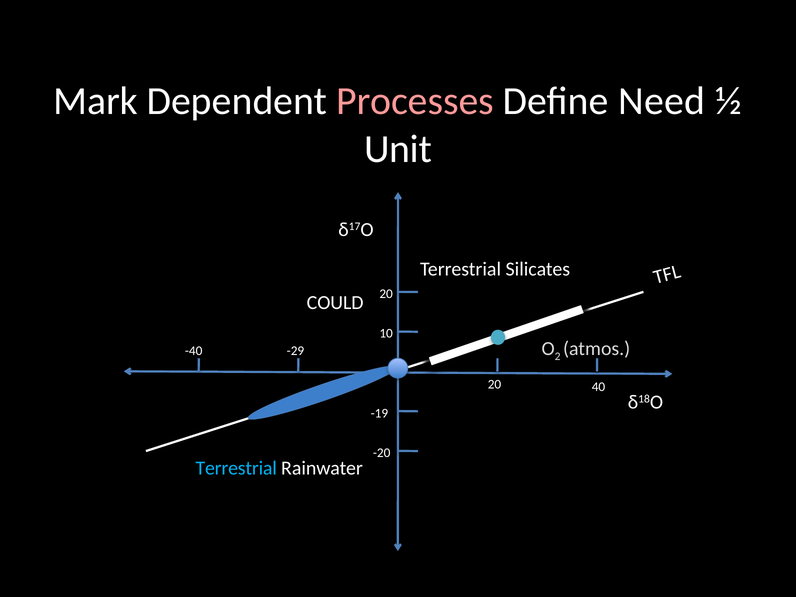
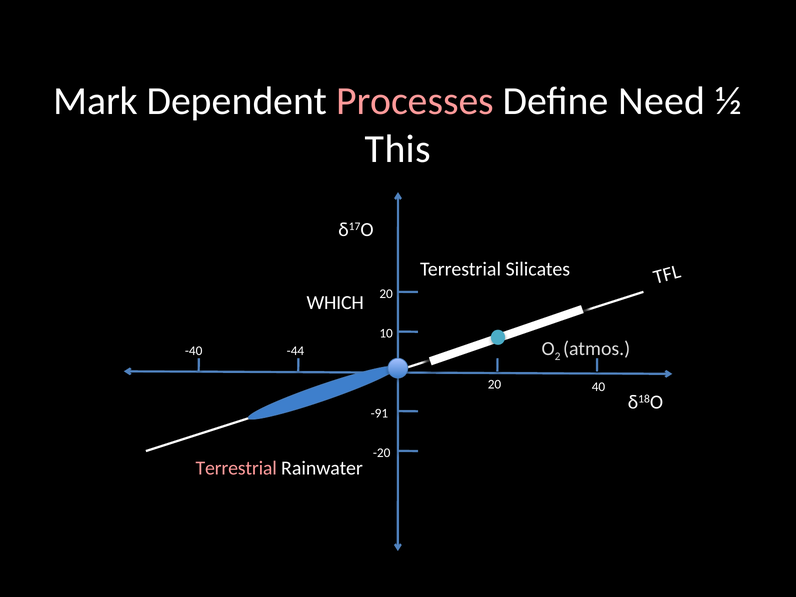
Unit: Unit -> This
COULD: COULD -> WHICH
-29: -29 -> -44
-19: -19 -> -91
Terrestrial at (236, 468) colour: light blue -> pink
